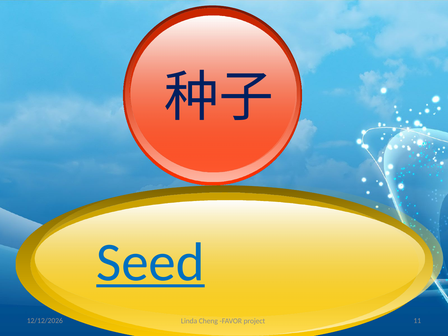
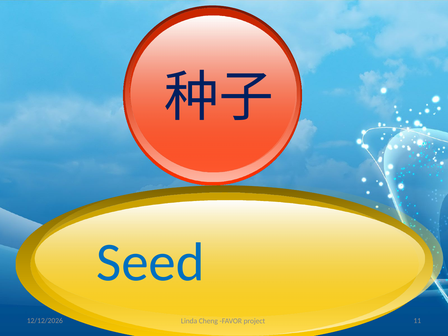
Seed underline: present -> none
